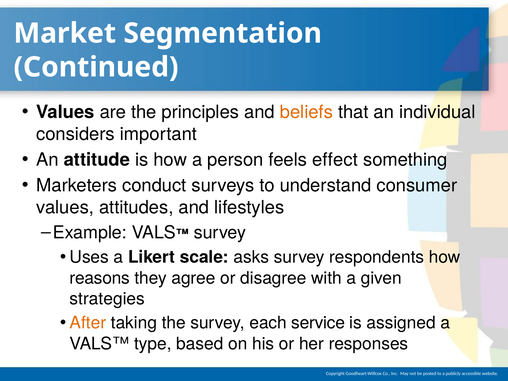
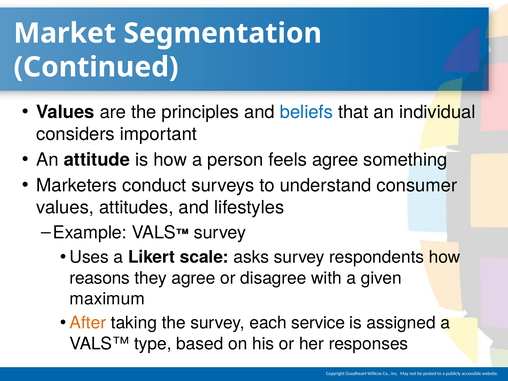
beliefs colour: orange -> blue
feels effect: effect -> agree
strategies: strategies -> maximum
